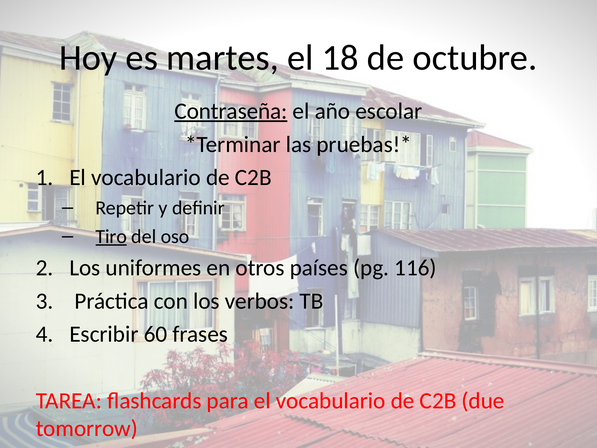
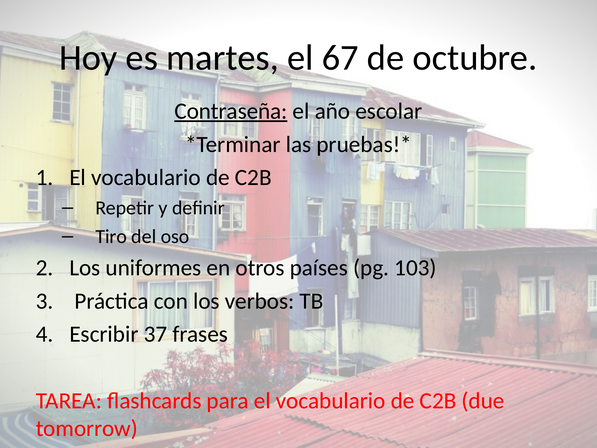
18: 18 -> 67
Tiro underline: present -> none
116: 116 -> 103
60: 60 -> 37
